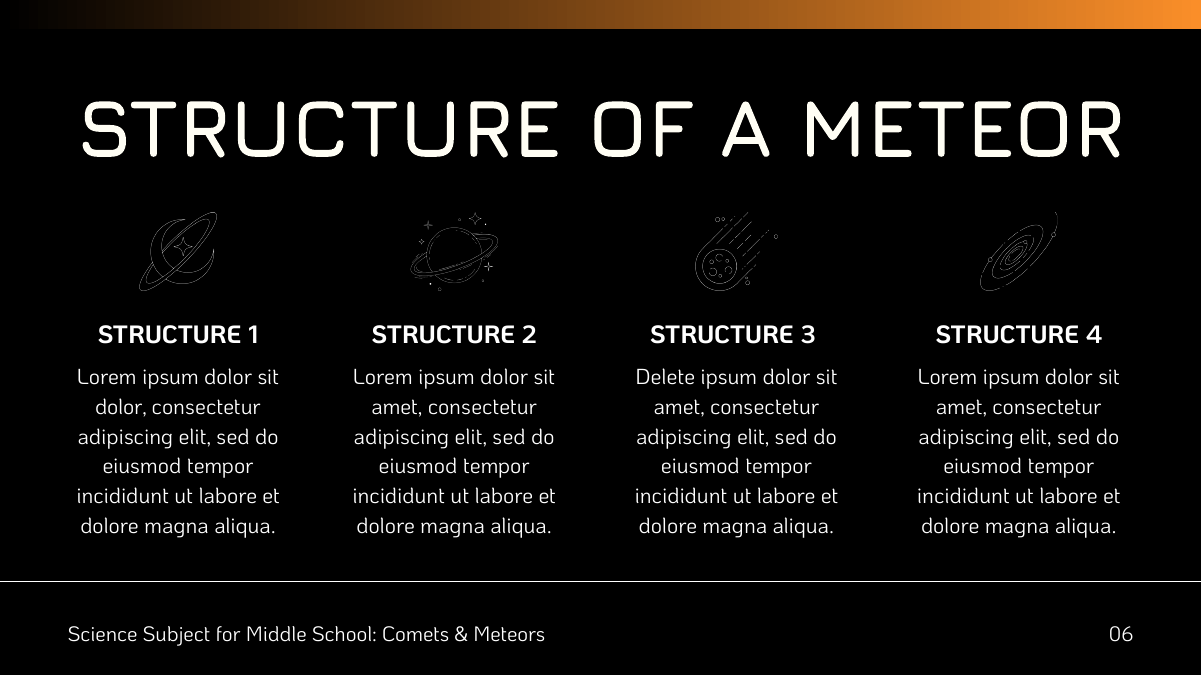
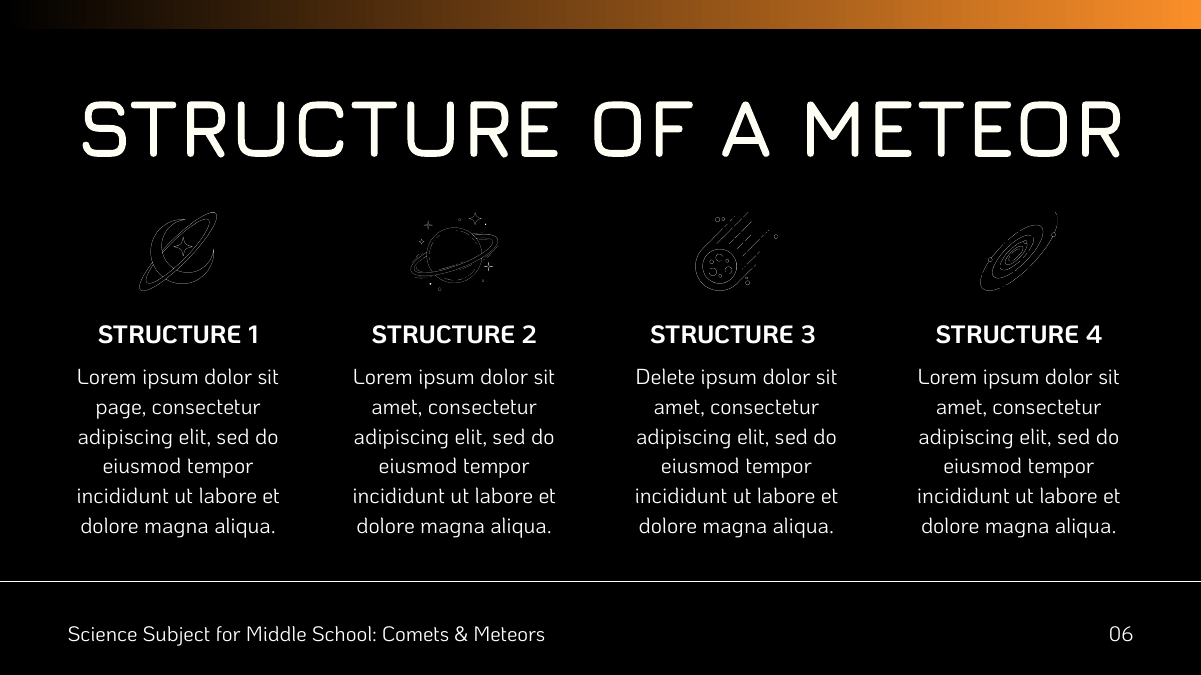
dolor at (121, 407): dolor -> page
